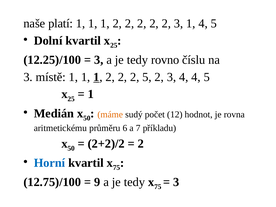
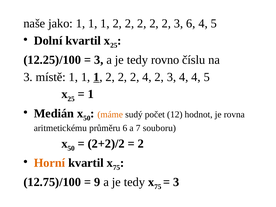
platí: platí -> jako
3 1: 1 -> 6
2 5: 5 -> 4
příkladu: příkladu -> souboru
Horní colour: blue -> orange
